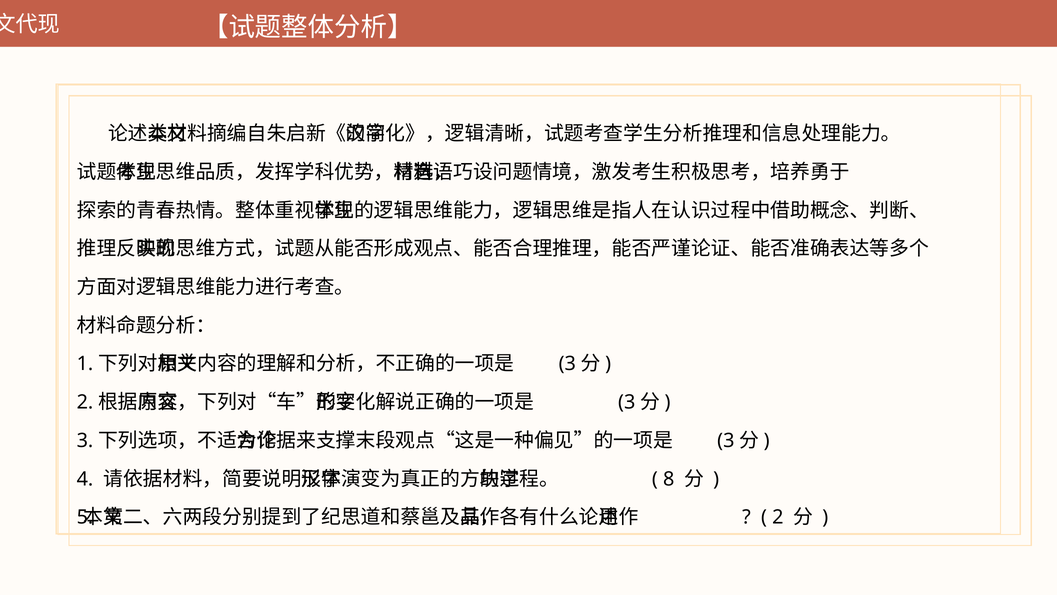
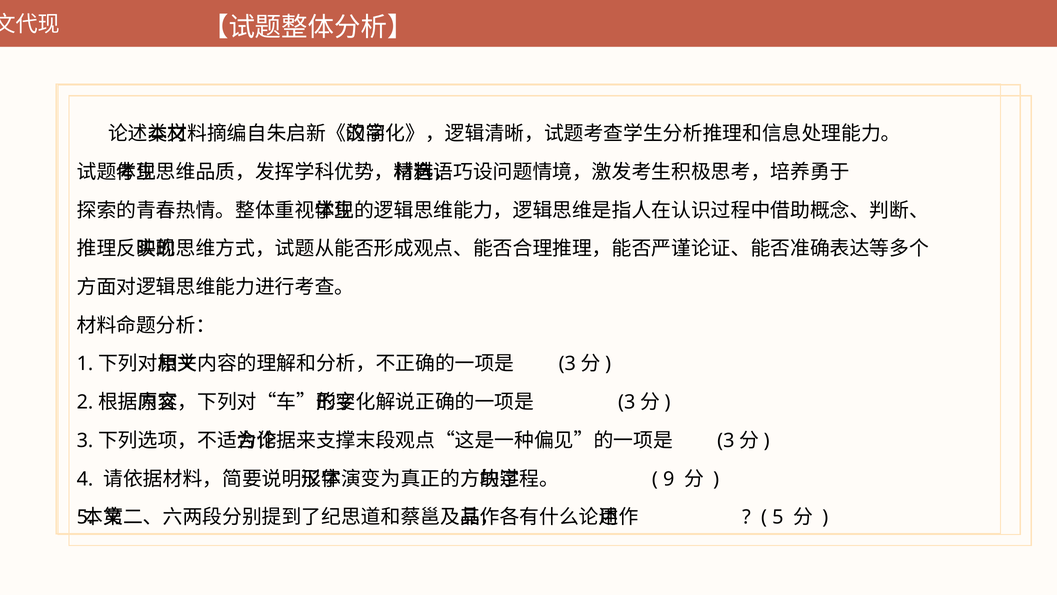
8: 8 -> 9
2 at (778, 517): 2 -> 5
